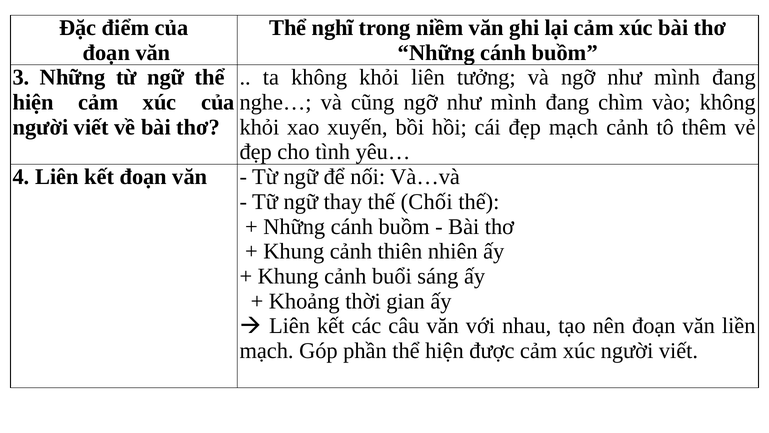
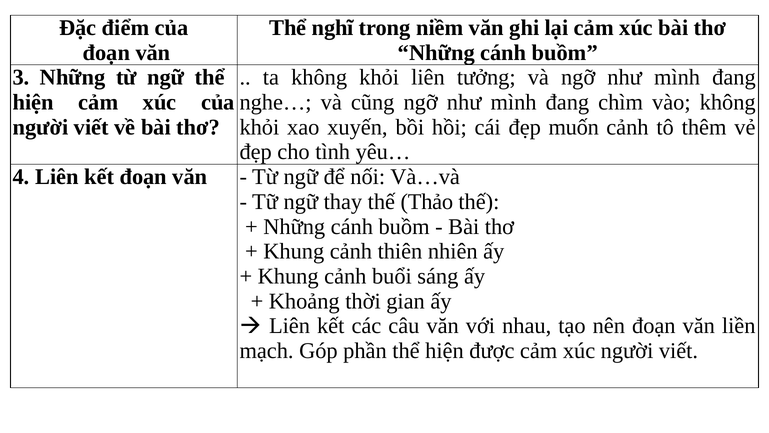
đẹp mạch: mạch -> muốn
Chối: Chối -> Thảo
